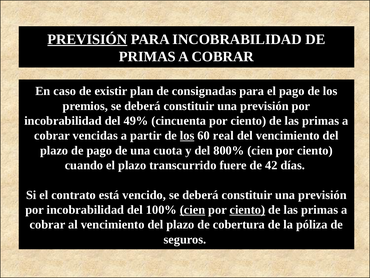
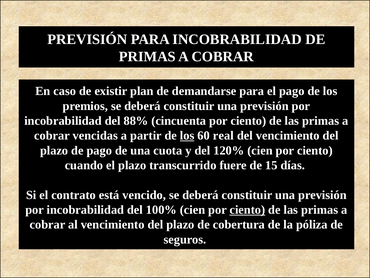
PREVISIÓN at (87, 39) underline: present -> none
consignadas: consignadas -> demandarse
49%: 49% -> 88%
800%: 800% -> 120%
42: 42 -> 15
cien at (192, 209) underline: present -> none
